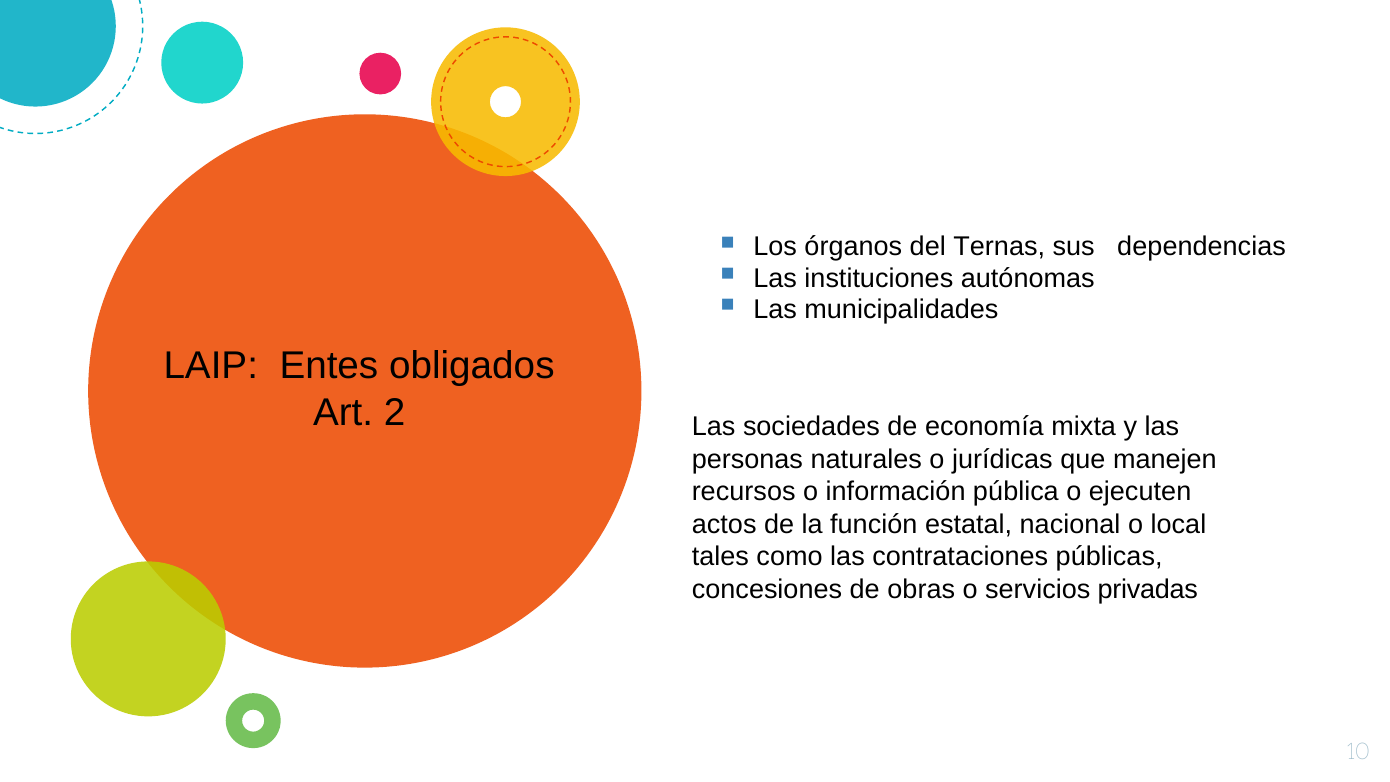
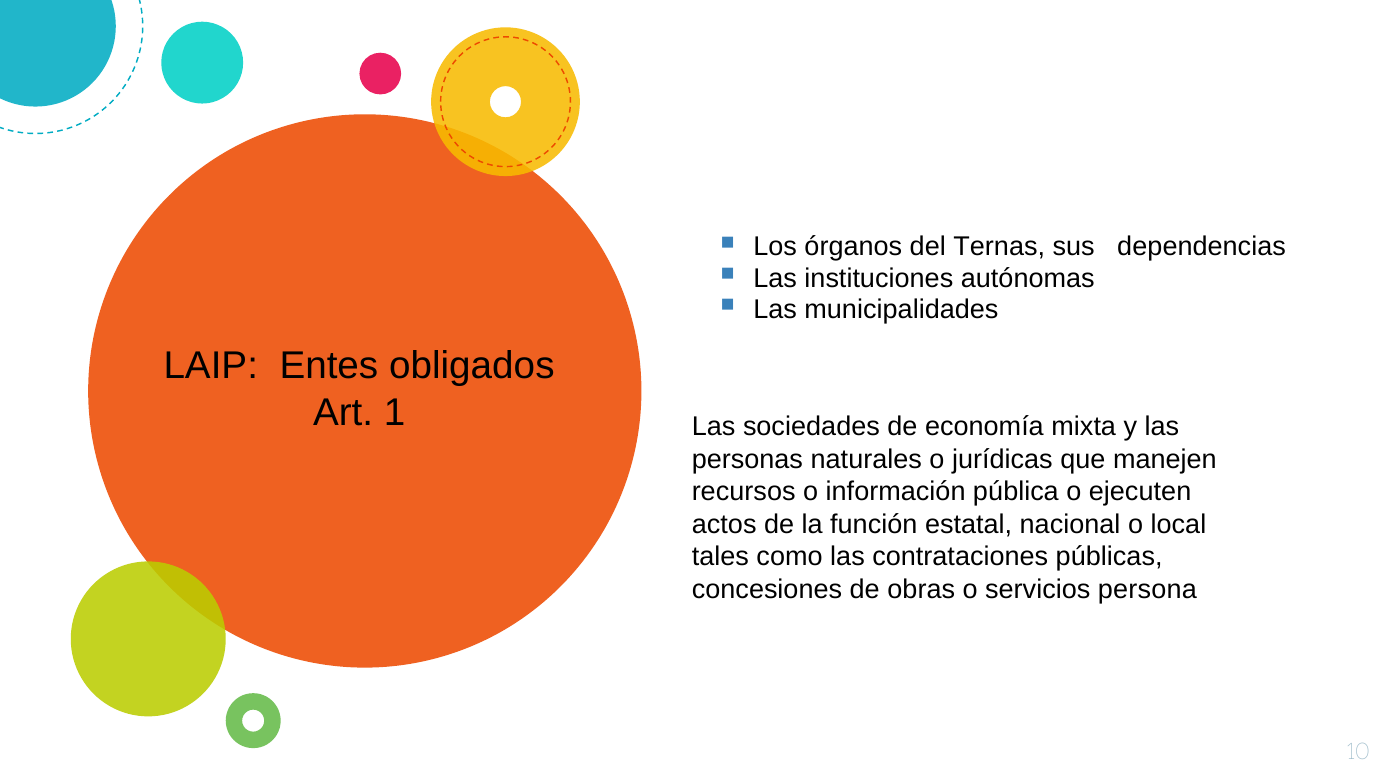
2: 2 -> 1
privadas: privadas -> persona
